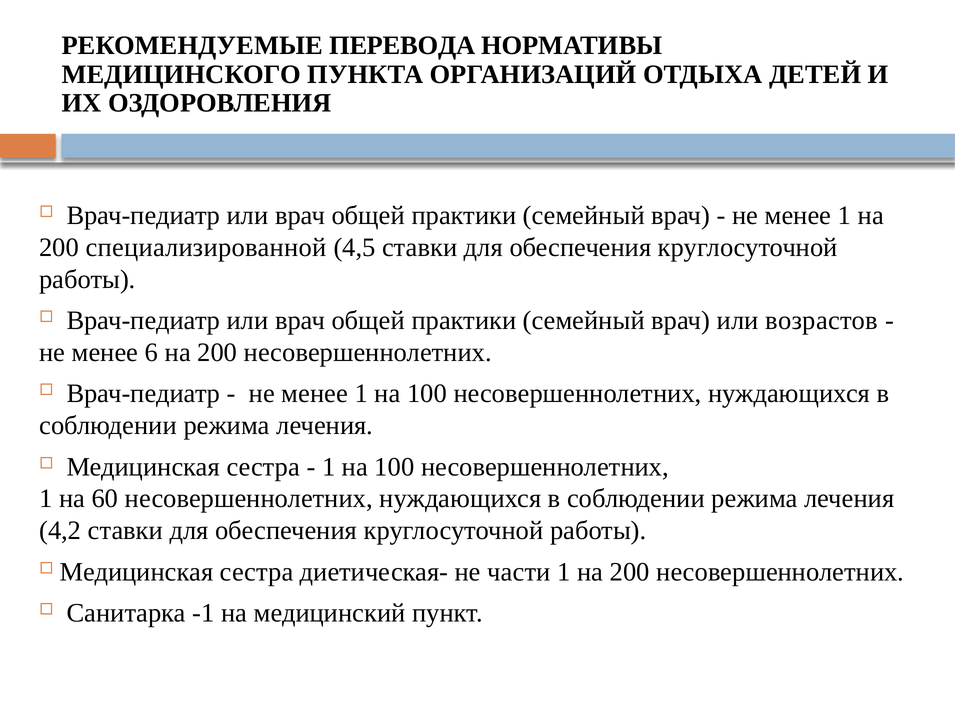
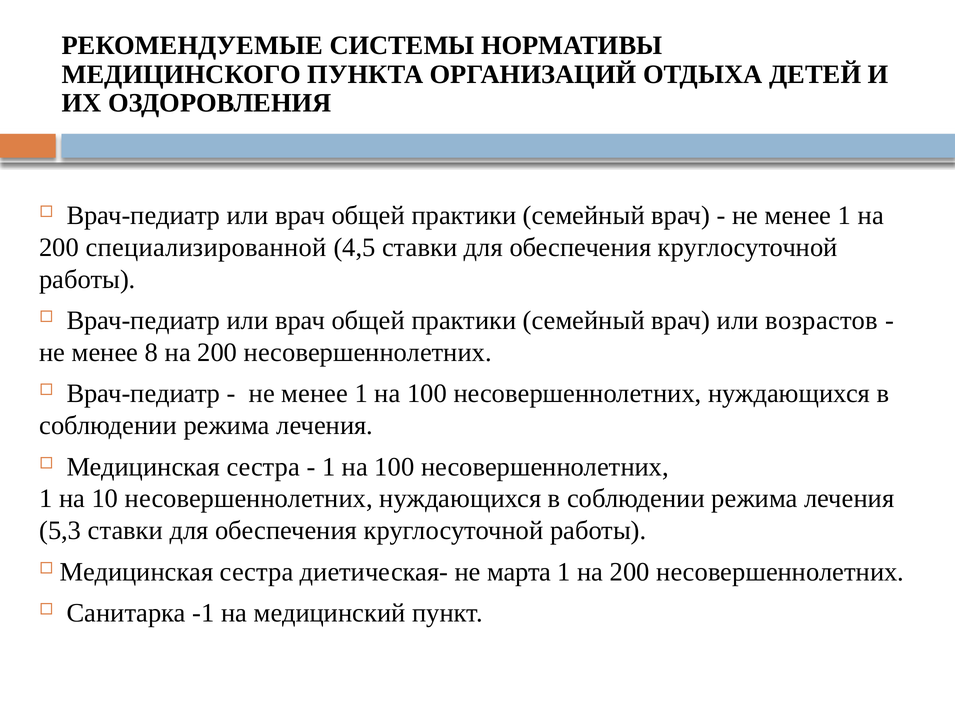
ПЕРЕВОДА: ПЕРЕВОДА -> СИСТЕМЫ
6: 6 -> 8
60: 60 -> 10
4,2: 4,2 -> 5,3
части: части -> марта
